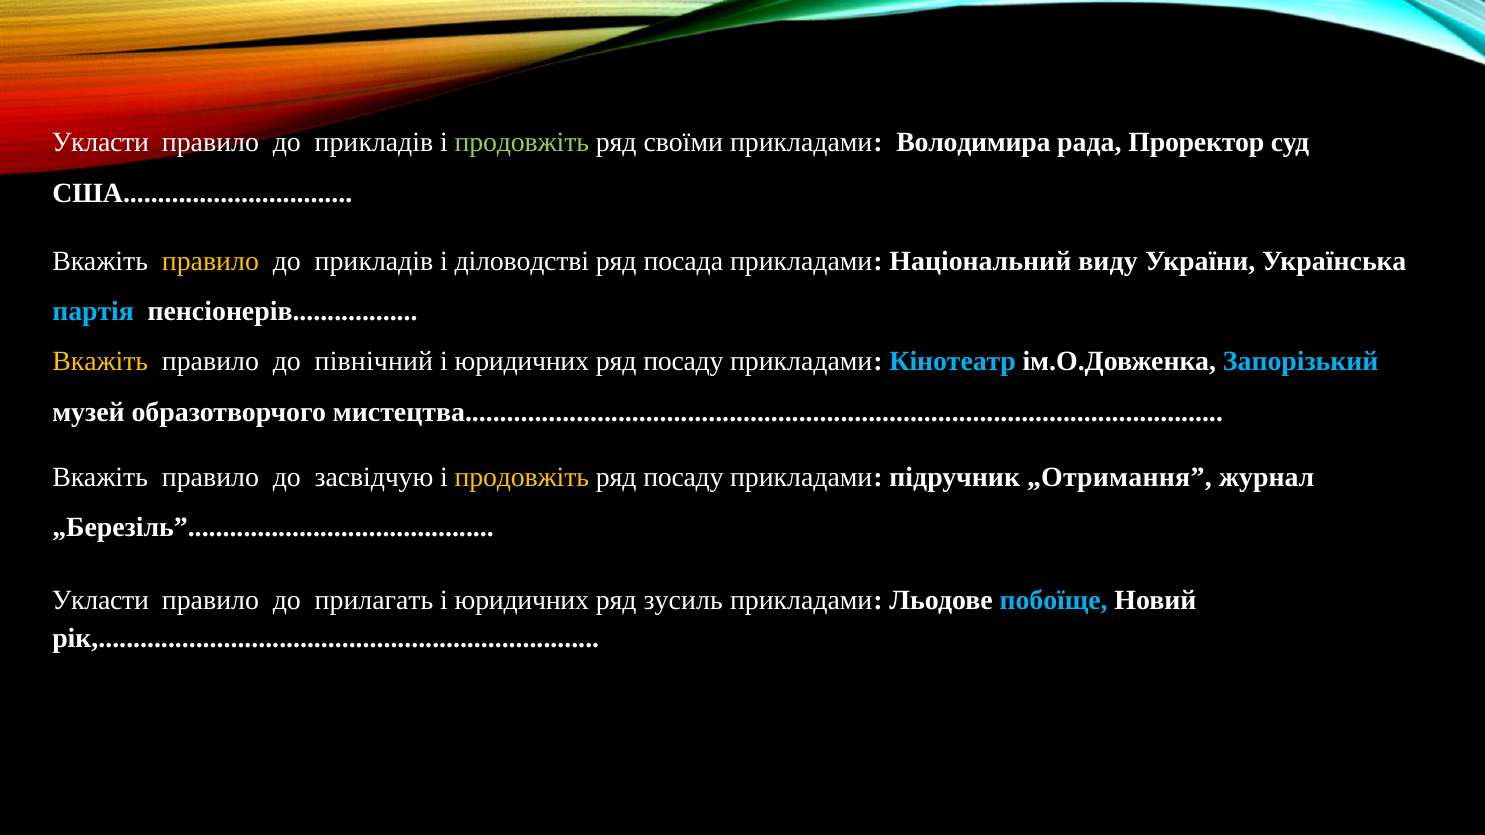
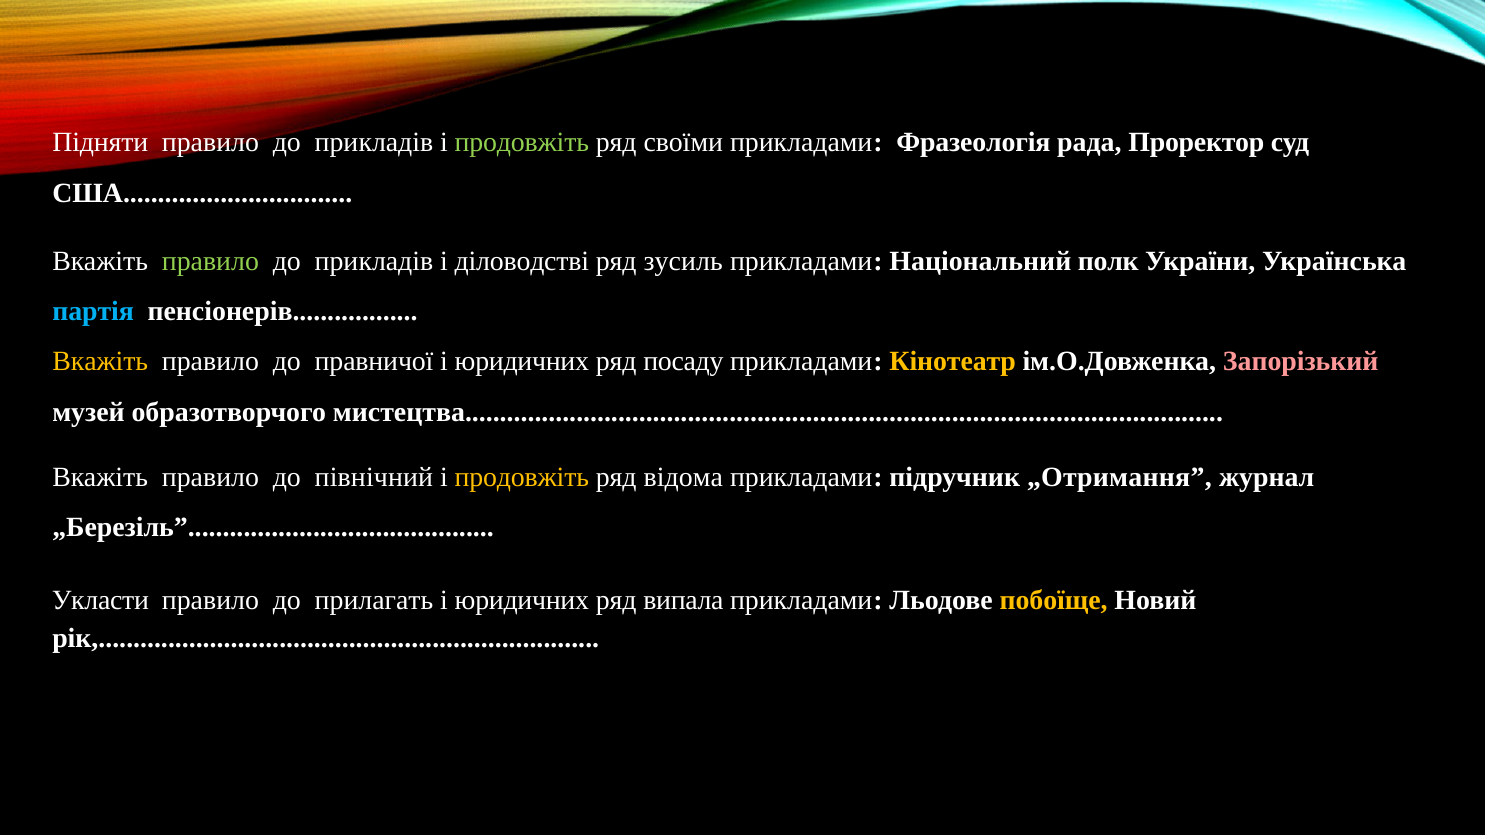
Укласти at (100, 143): Укласти -> Підняти
Володимира: Володимира -> Фразеологія
правило at (210, 262) colour: yellow -> light green
посада: посада -> зусиль
виду: виду -> полк
північний: північний -> правничої
Кінотеатр colour: light blue -> yellow
Запорізький colour: light blue -> pink
засвідчую: засвідчую -> північний
посаду at (683, 478): посаду -> відома
зусиль: зусиль -> випала
побоїще colour: light blue -> yellow
